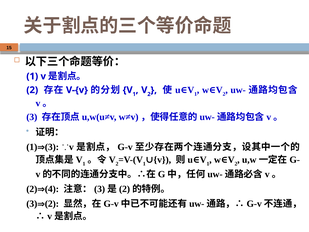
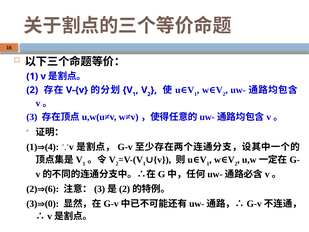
3 at (52, 147): 3 -> 4
4: 4 -> 6
2 at (52, 204): 2 -> 0
